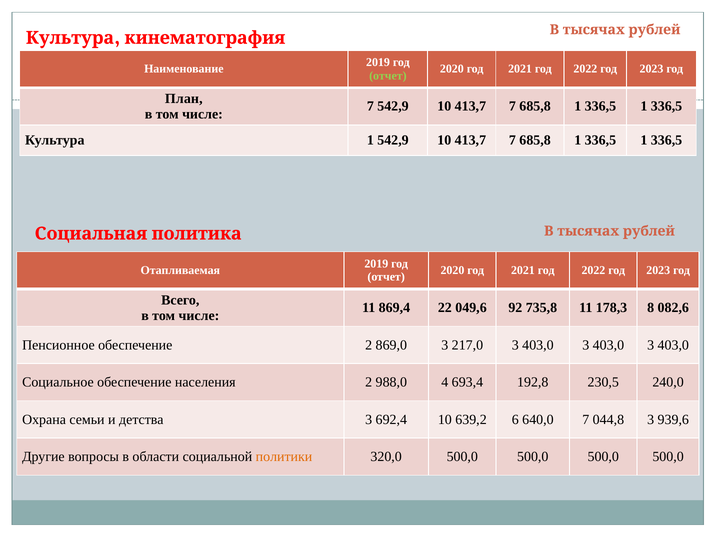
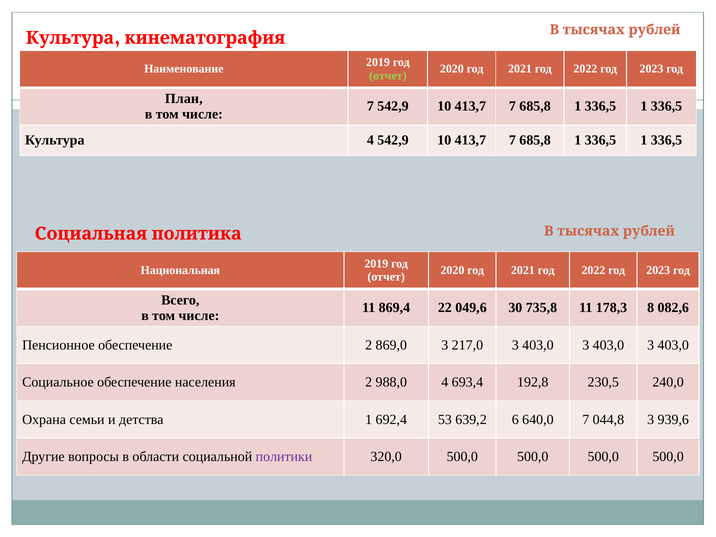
Культура 1: 1 -> 4
Отапливаемая: Отапливаемая -> Национальная
92: 92 -> 30
детства 3: 3 -> 1
692,4 10: 10 -> 53
политики colour: orange -> purple
